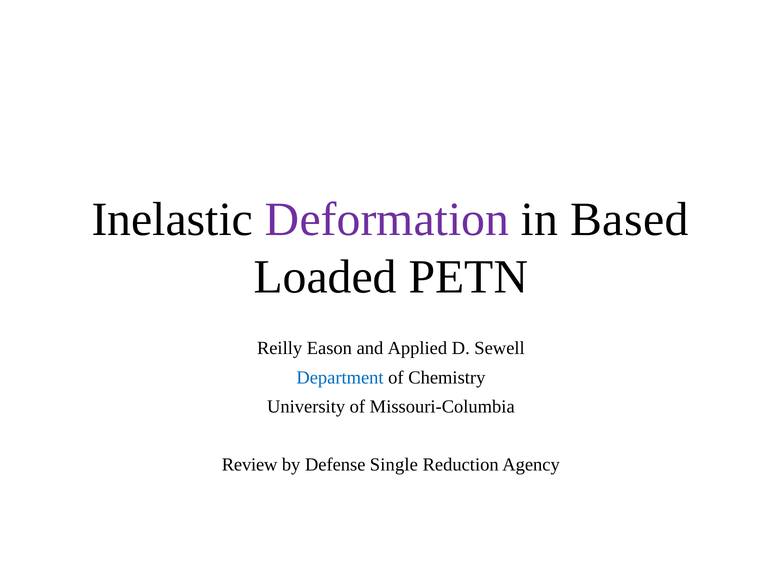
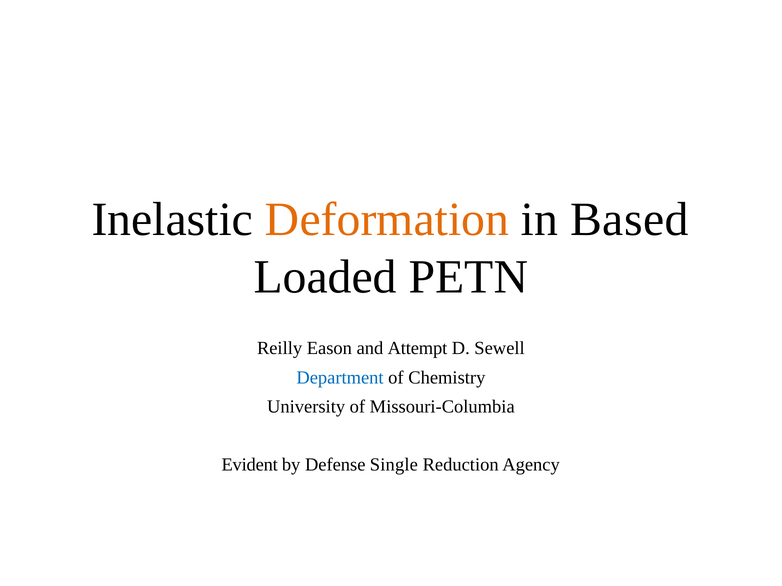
Deformation colour: purple -> orange
Applied: Applied -> Attempt
Review: Review -> Evident
